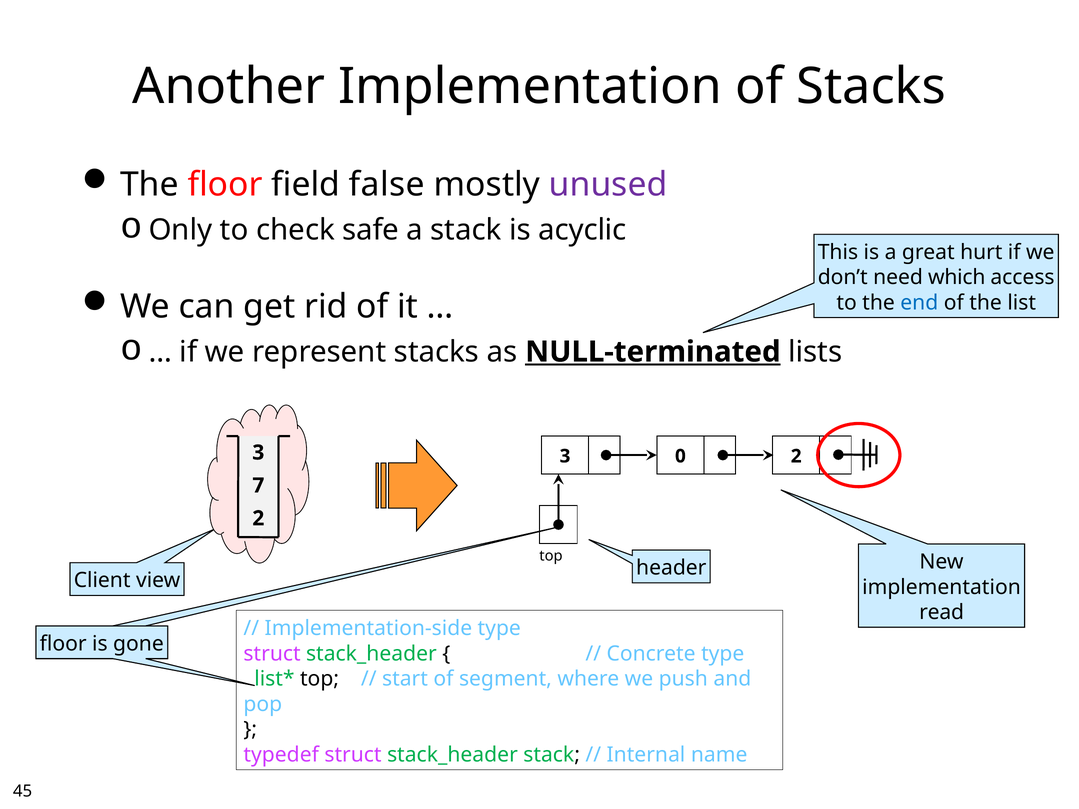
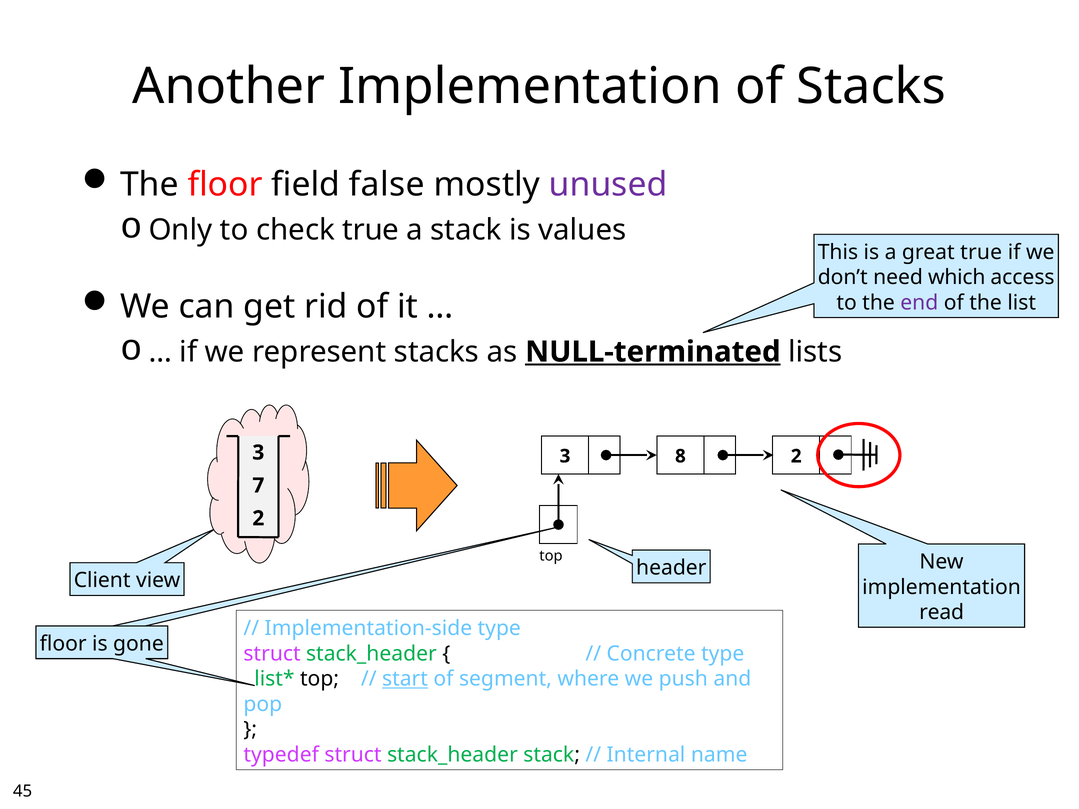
check safe: safe -> true
acyclic: acyclic -> values
great hurt: hurt -> true
end colour: blue -> purple
0: 0 -> 8
start underline: none -> present
